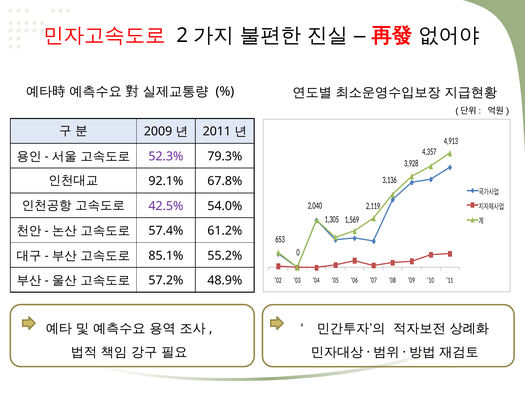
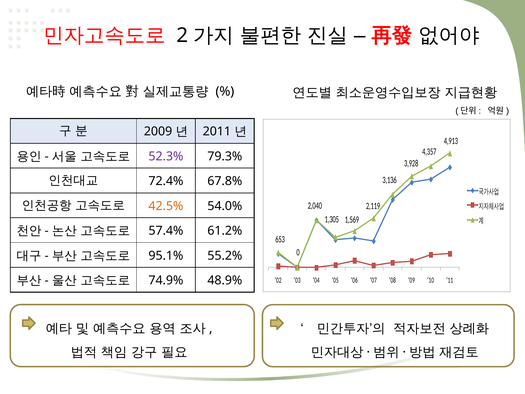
92.1%: 92.1% -> 72.4%
42.5% colour: purple -> orange
85.1%: 85.1% -> 95.1%
57.2%: 57.2% -> 74.9%
